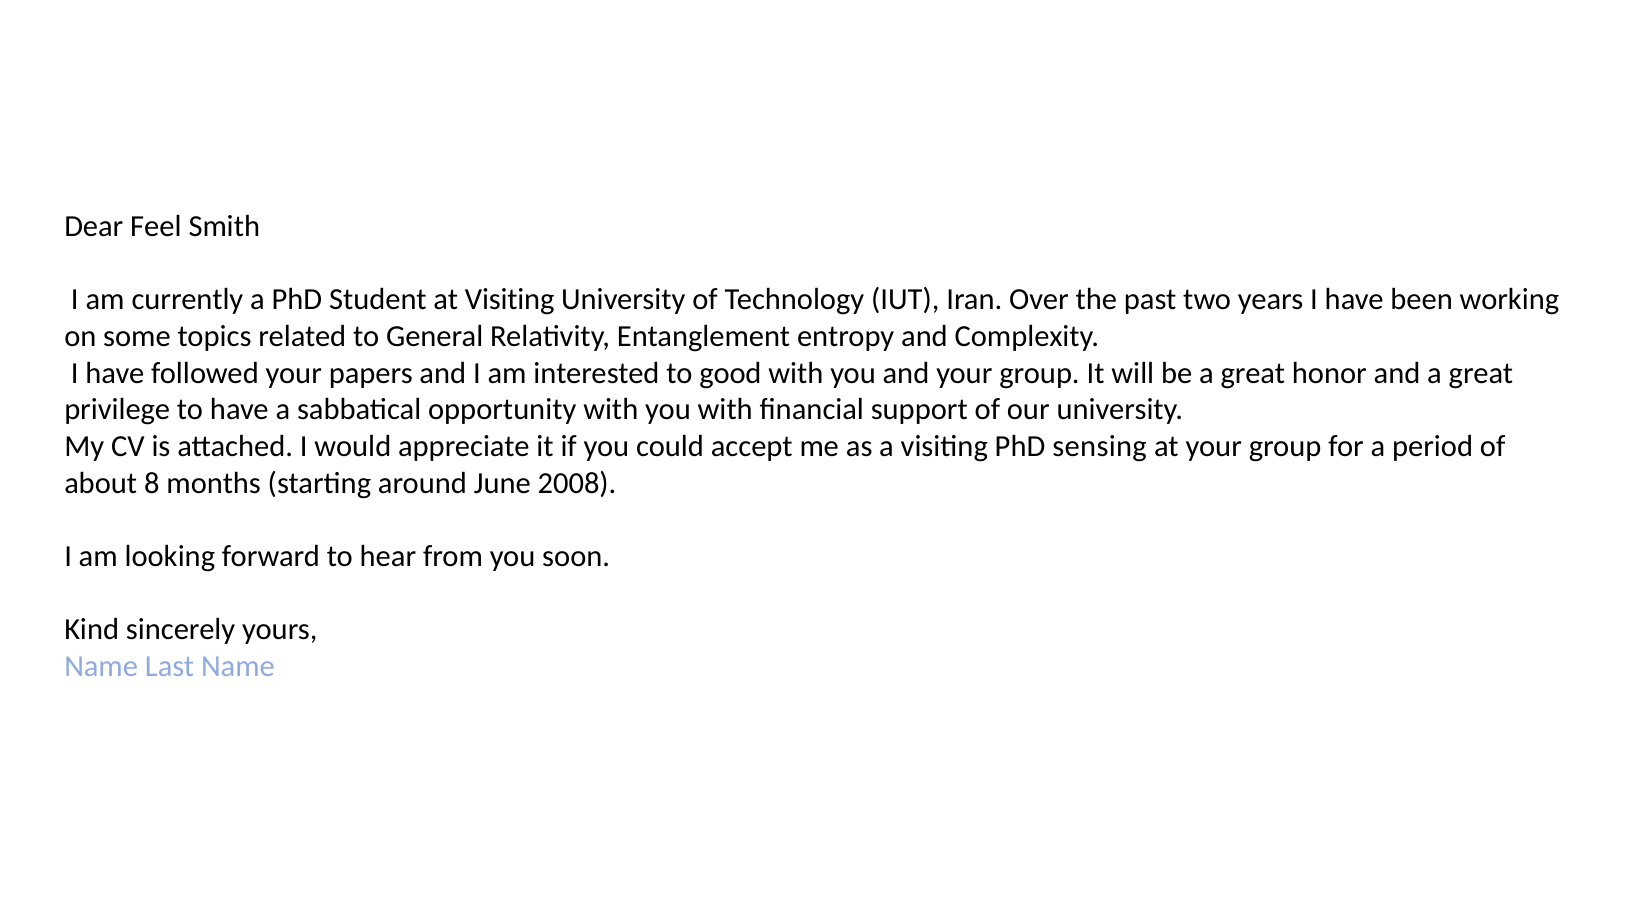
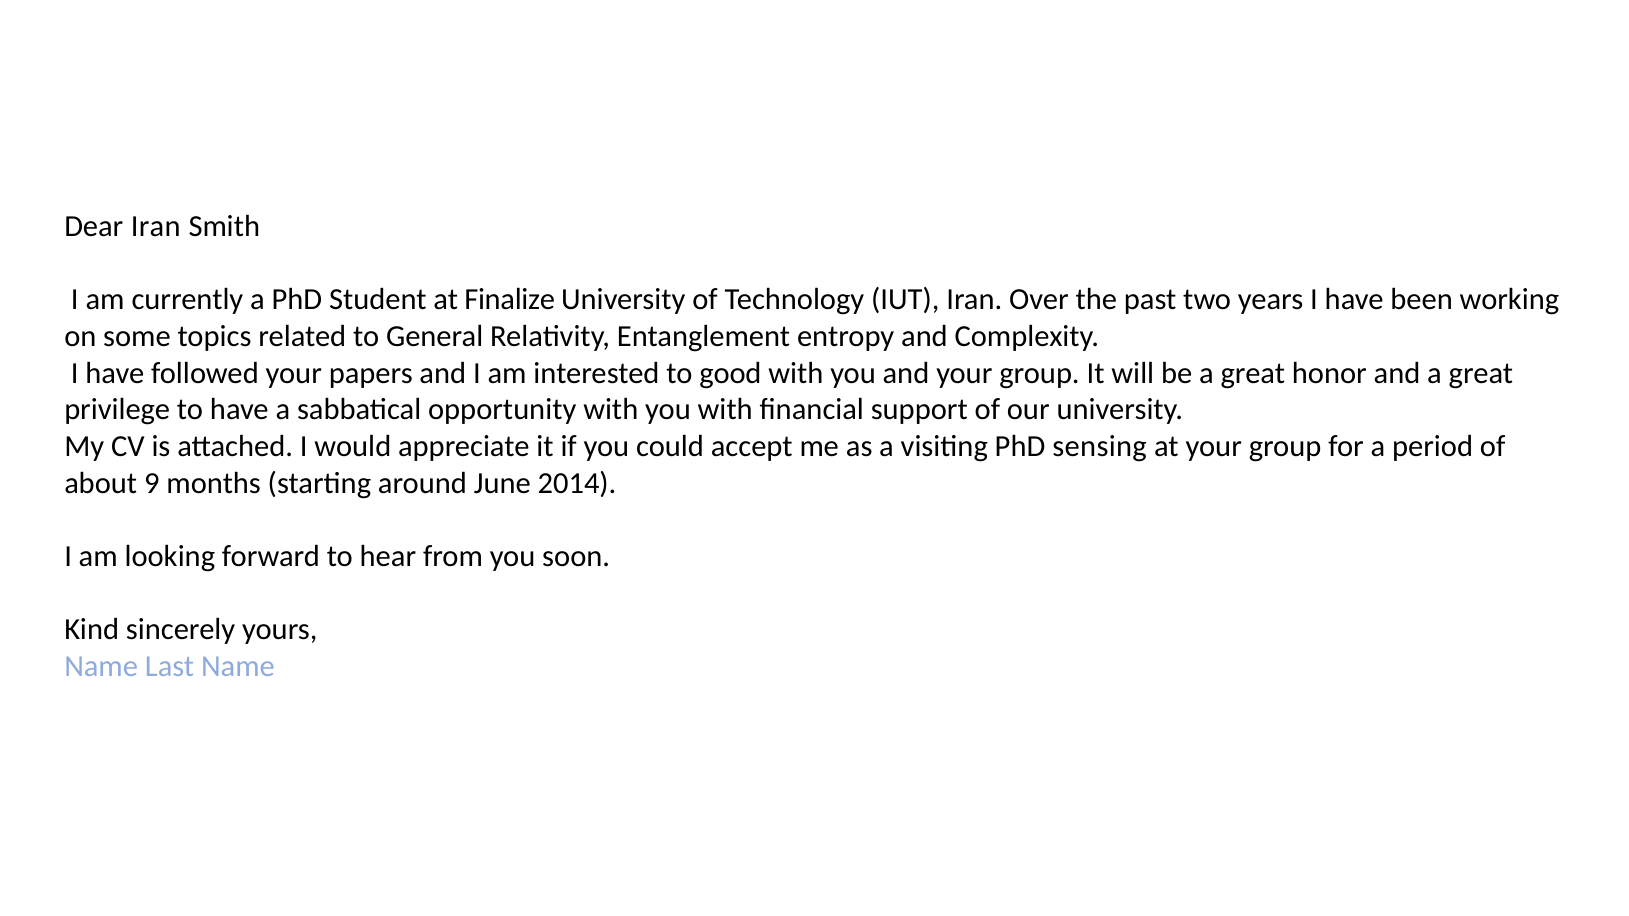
Dear Feel: Feel -> Iran
at Visiting: Visiting -> Finalize
8: 8 -> 9
2008: 2008 -> 2014
